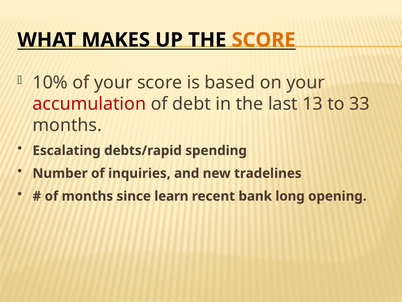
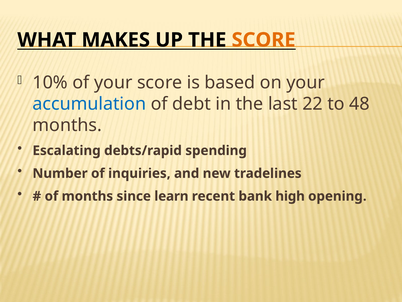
accumulation colour: red -> blue
13: 13 -> 22
33: 33 -> 48
long: long -> high
